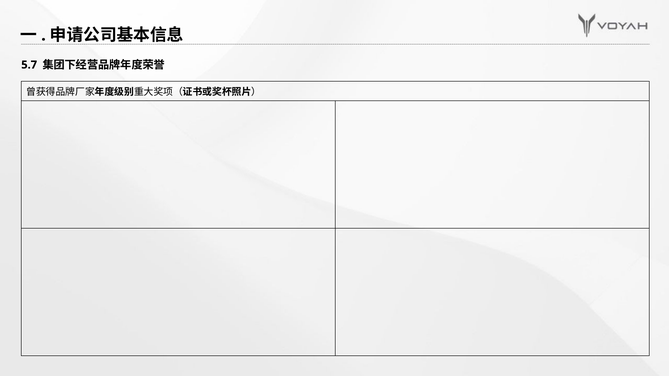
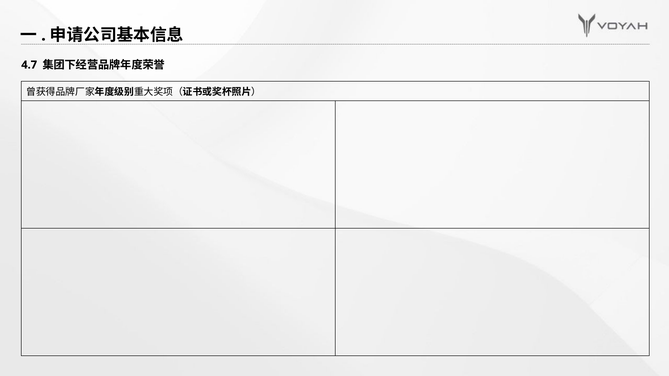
5.7: 5.7 -> 4.7
